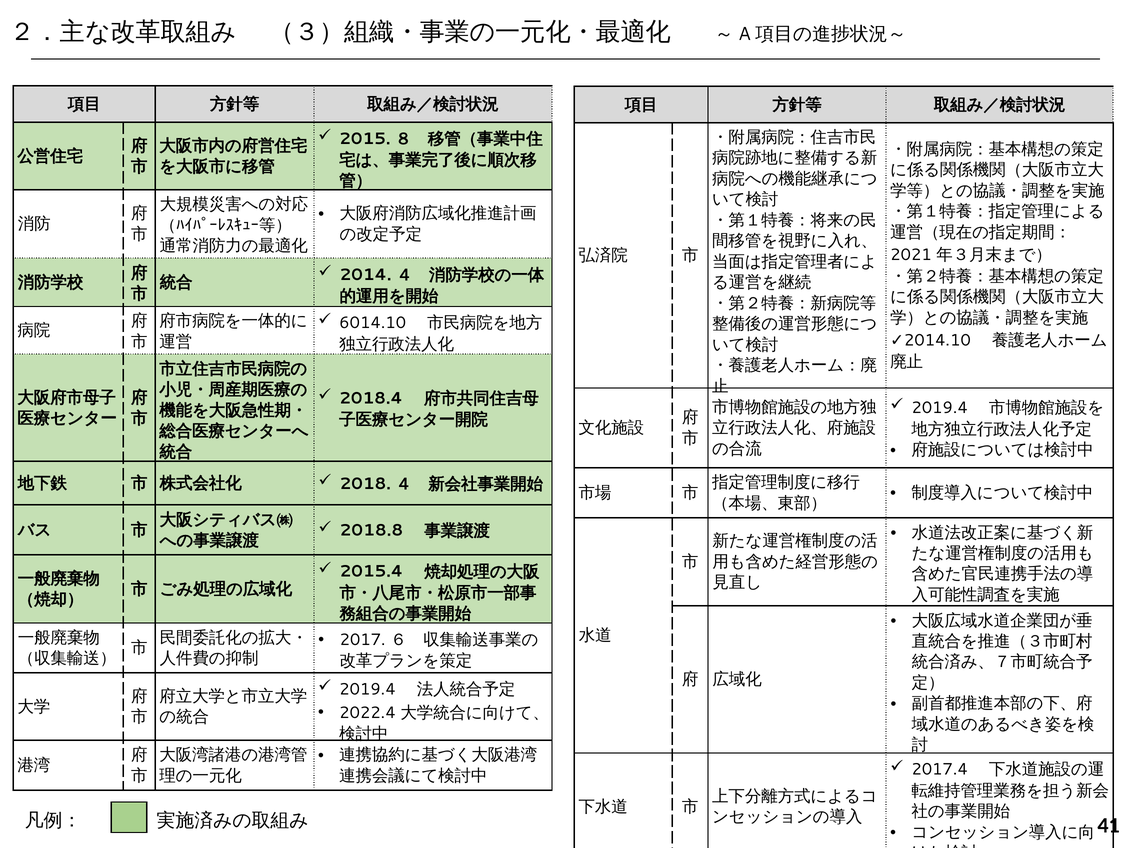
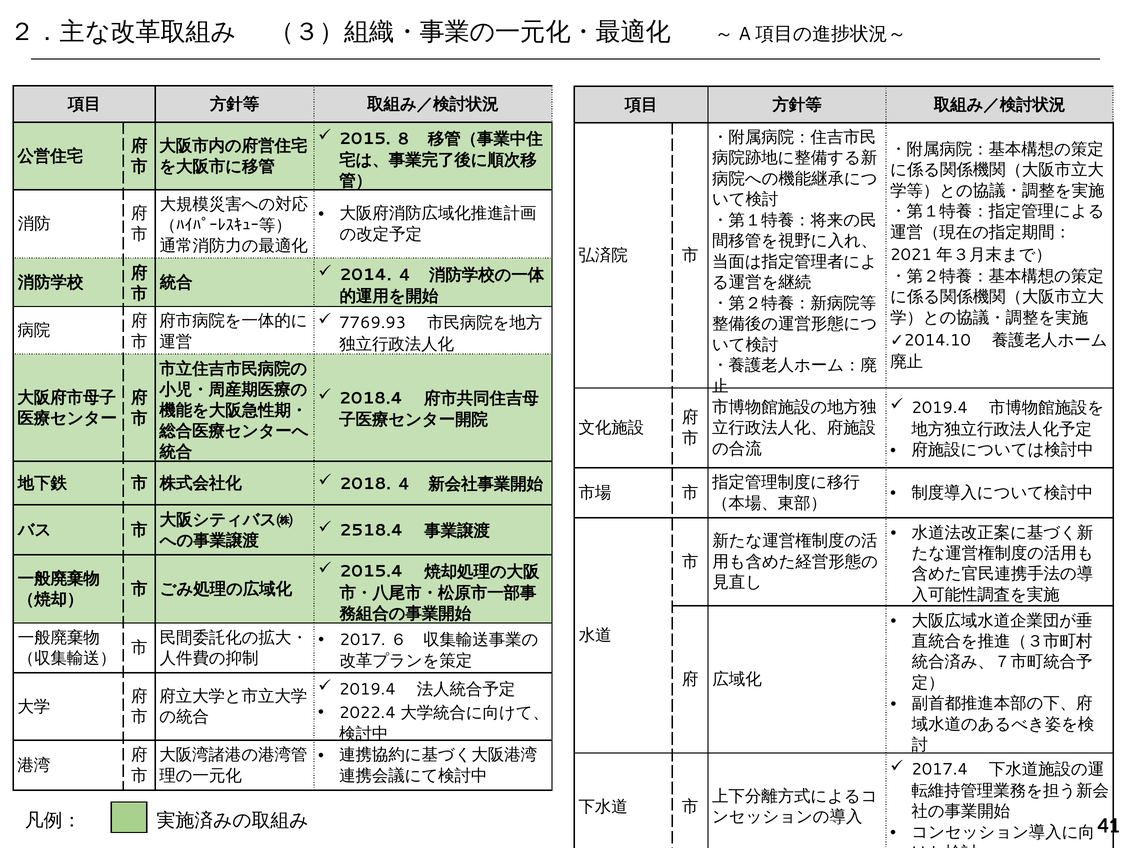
6014.10: 6014.10 -> 7769.93
2018.8: 2018.8 -> 2518.4
